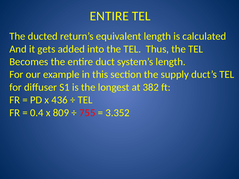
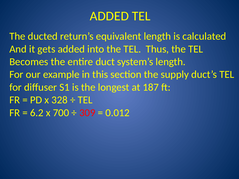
ENTIRE at (109, 16): ENTIRE -> ADDED
382: 382 -> 187
436: 436 -> 328
0.4: 0.4 -> 6.2
809: 809 -> 700
755: 755 -> 309
3.352: 3.352 -> 0.012
